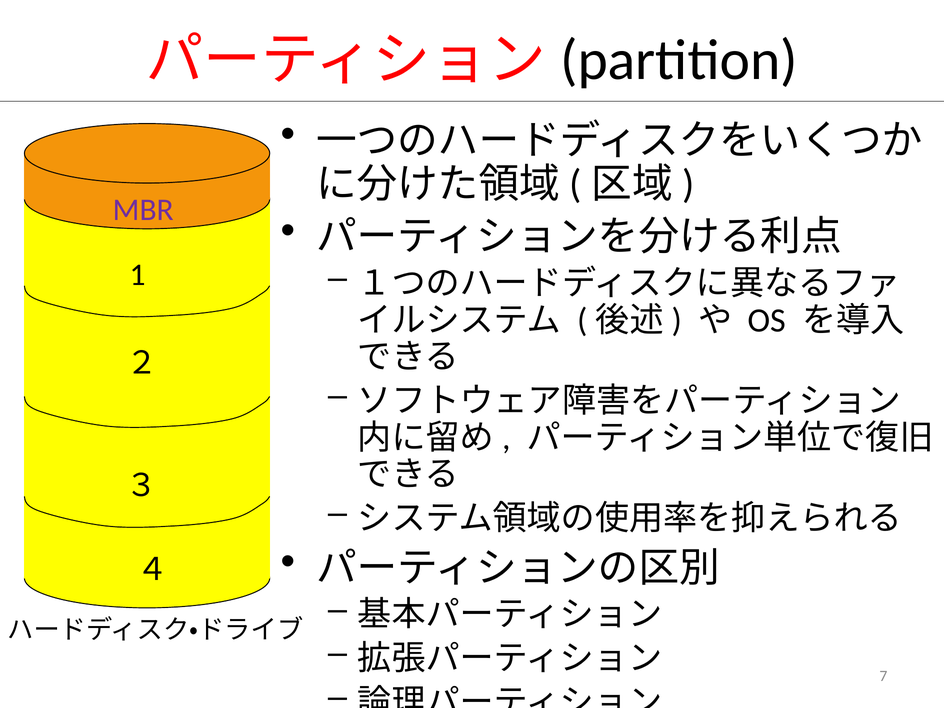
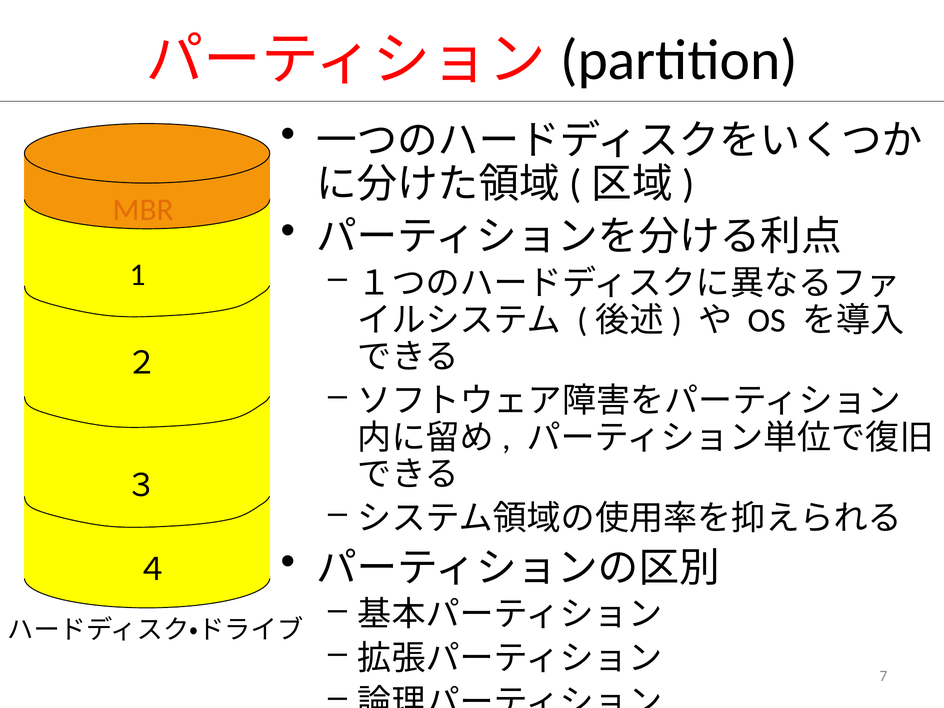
MBR colour: purple -> orange
